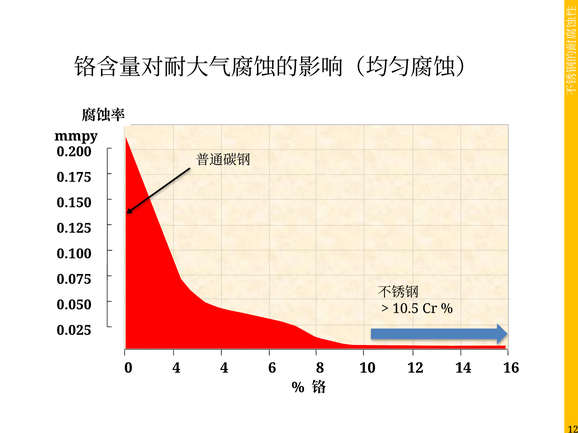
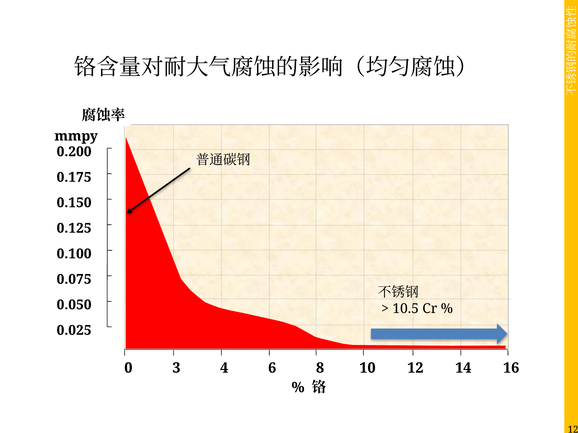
0 4: 4 -> 3
